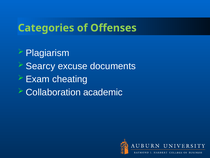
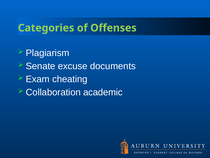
Searcy: Searcy -> Senate
